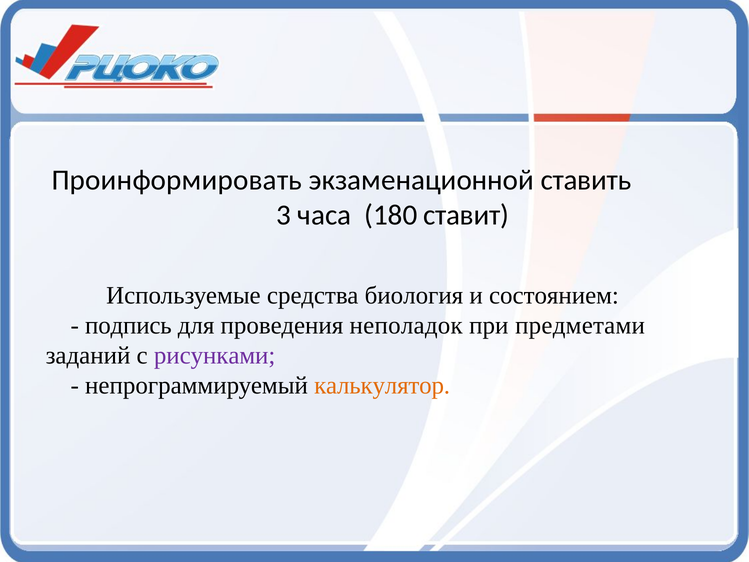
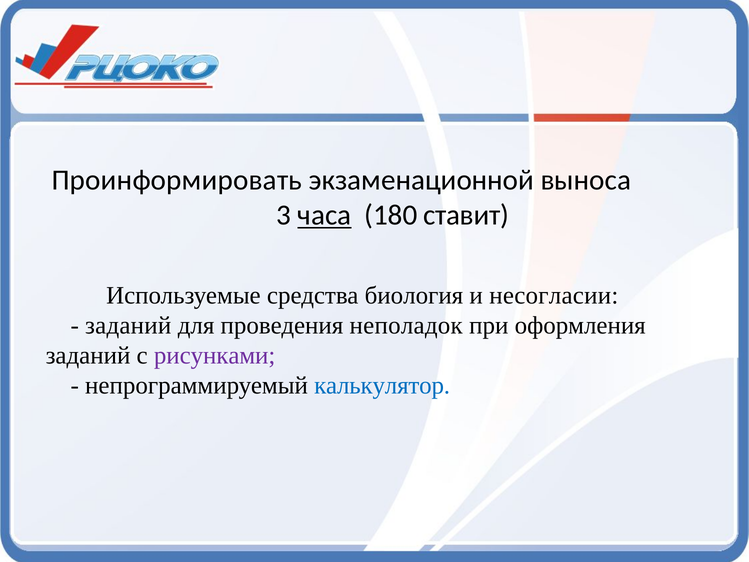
ставить: ставить -> выноса
часа underline: none -> present
состоянием: состоянием -> несогласии
подпись at (128, 325): подпись -> заданий
предметами: предметами -> оформления
калькулятор colour: orange -> blue
